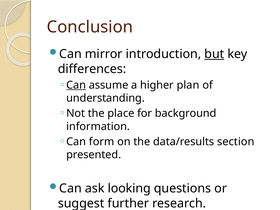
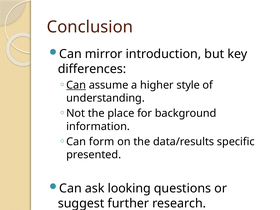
but underline: present -> none
plan: plan -> style
section: section -> specific
